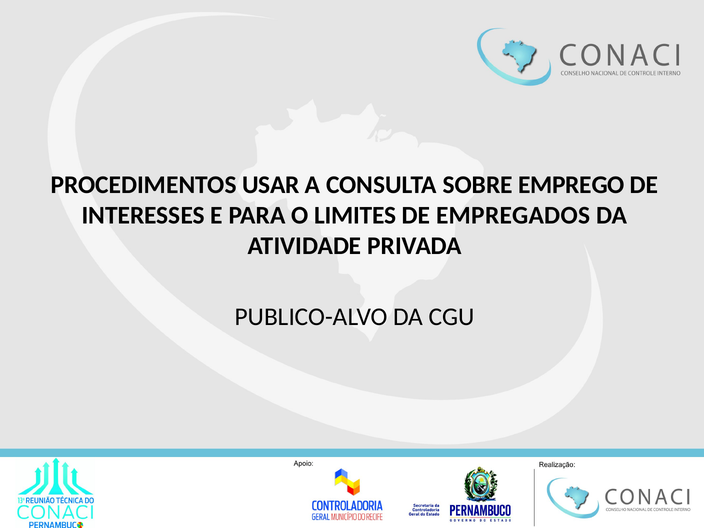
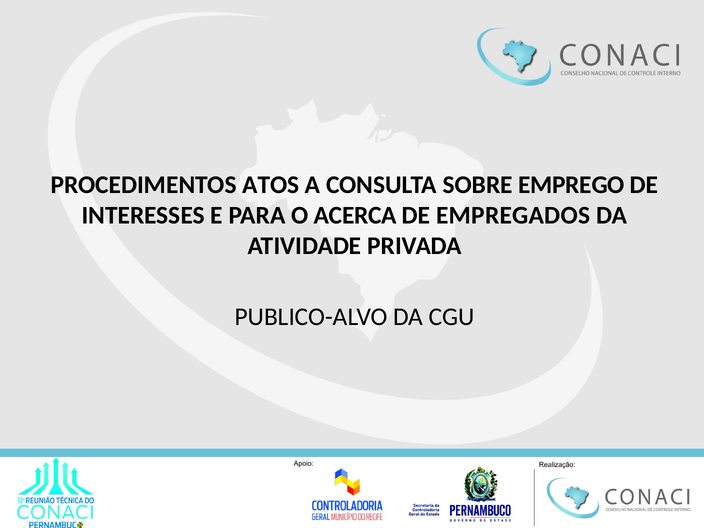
USAR: USAR -> ATOS
LIMITES: LIMITES -> ACERCA
